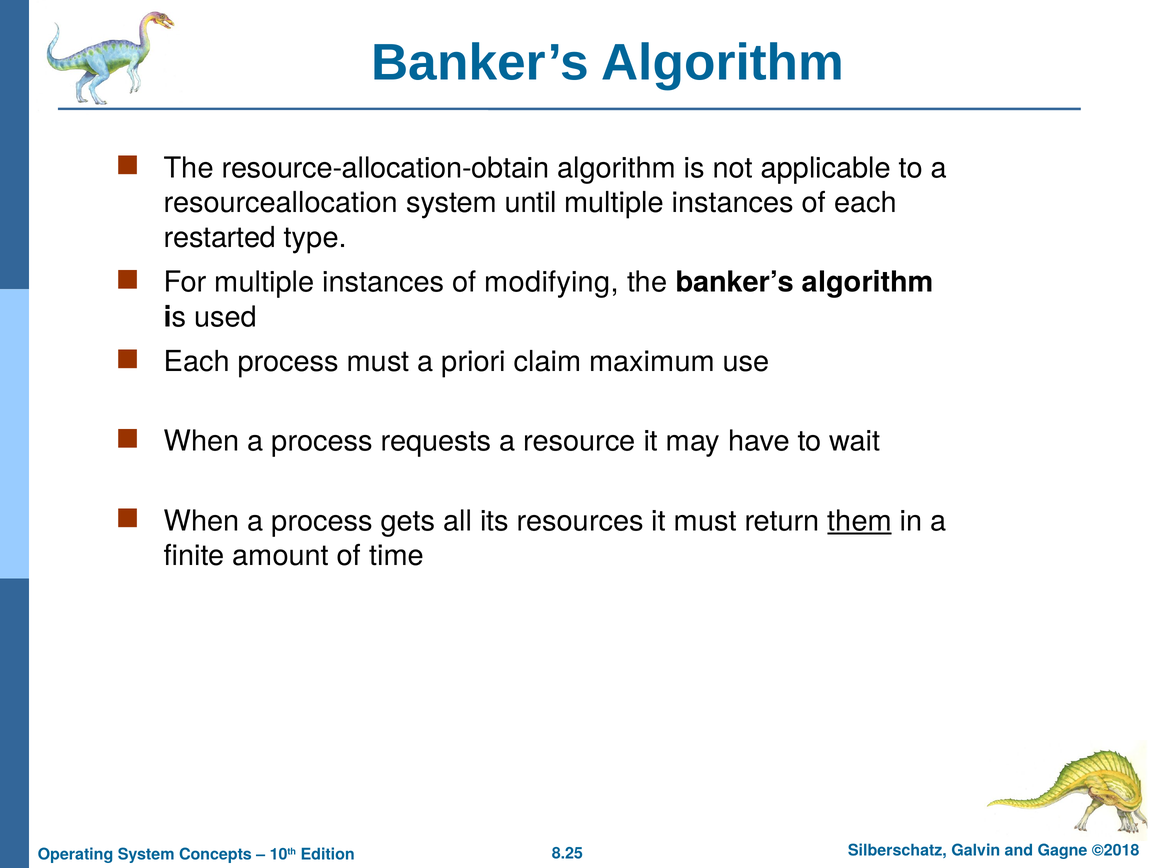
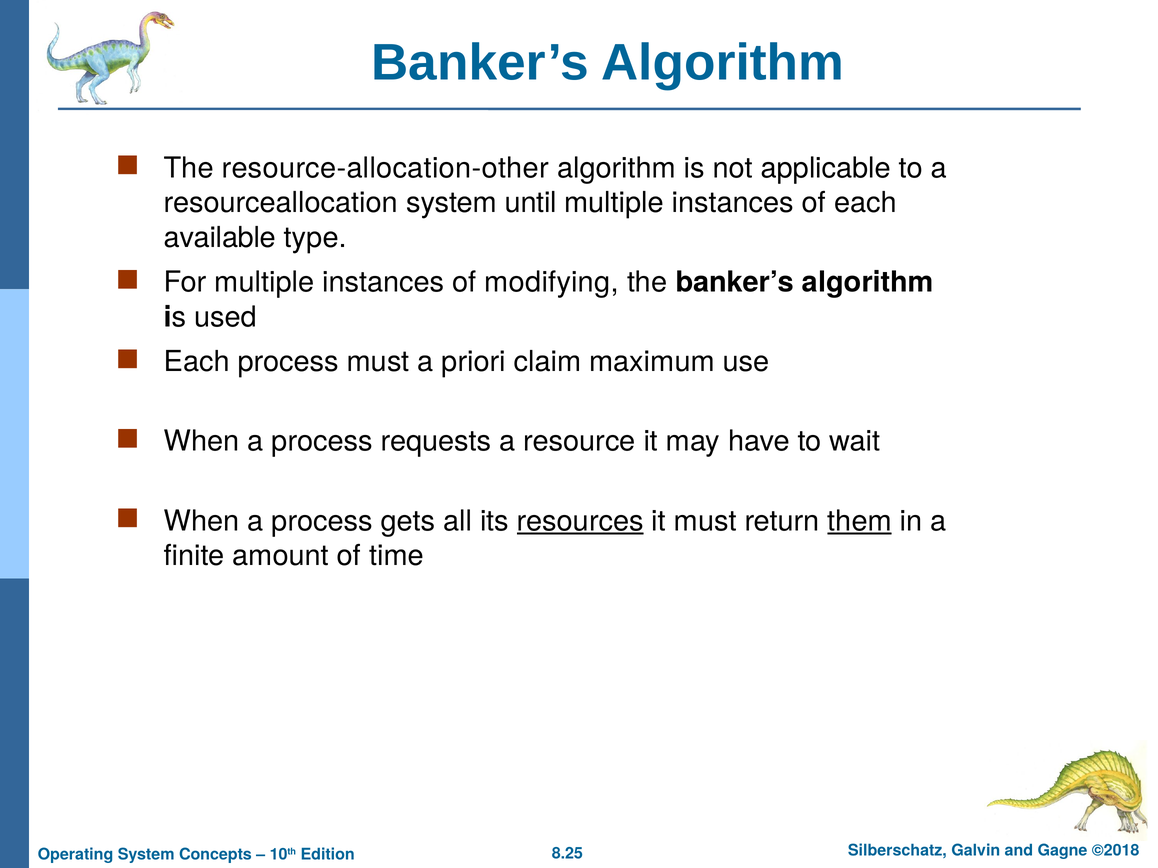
resource-allocation-obtain: resource-allocation-obtain -> resource-allocation-other
restarted: restarted -> available
resources underline: none -> present
